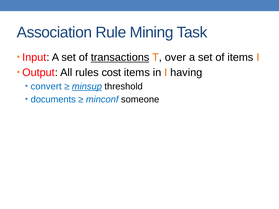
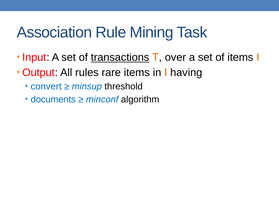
cost: cost -> rare
minsup underline: present -> none
someone: someone -> algorithm
